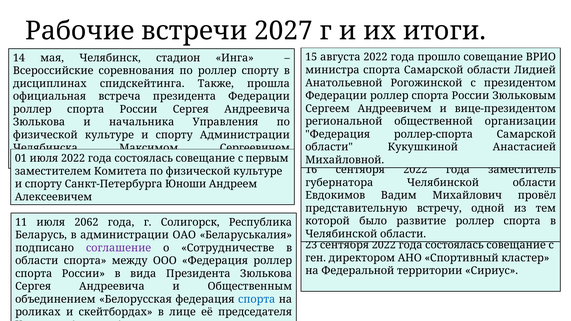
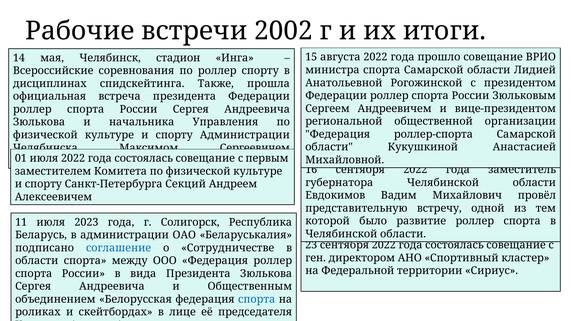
2027: 2027 -> 2002
Юноши: Юноши -> Секций
2062: 2062 -> 2023
соглашение colour: purple -> blue
